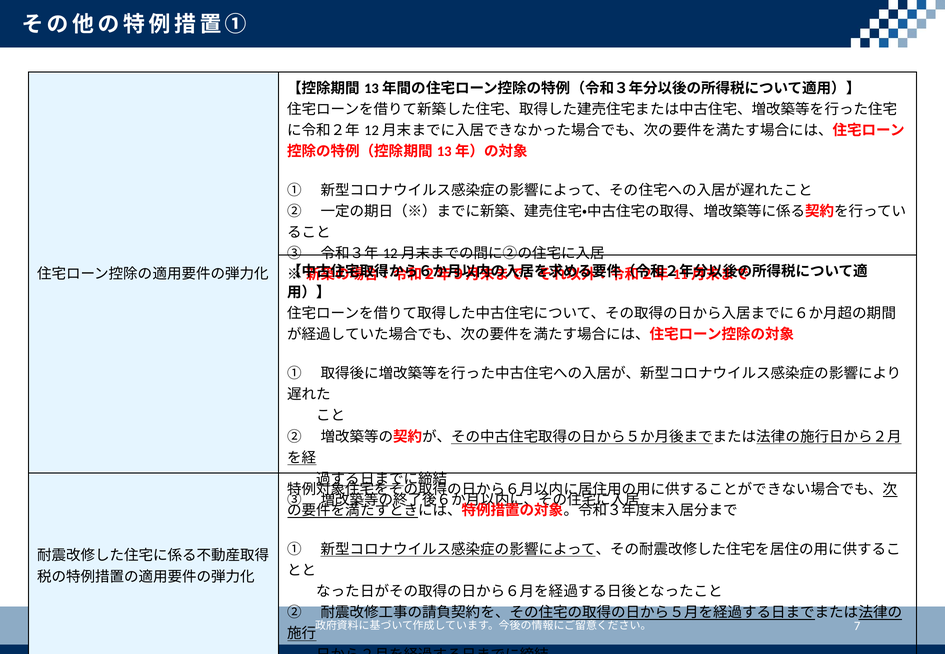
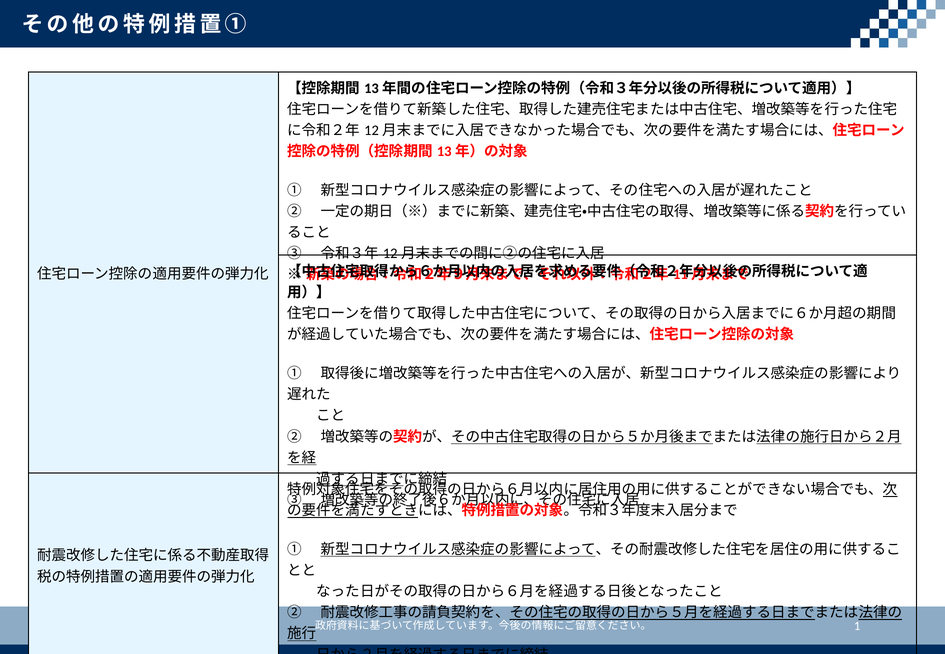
7: 7 -> 1
